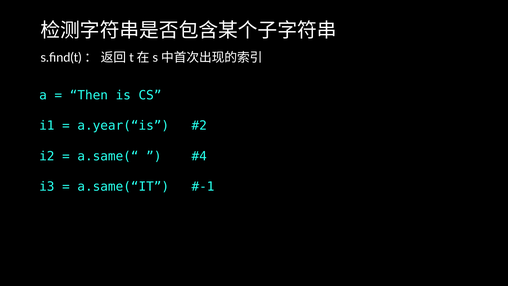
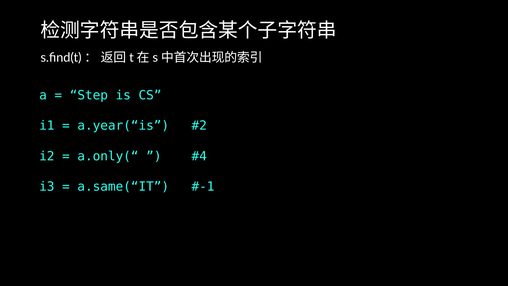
Then: Then -> Step
a.same(“: a.same(“ -> a.only(“
